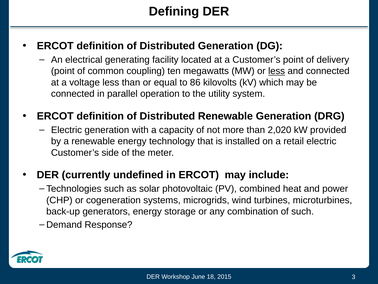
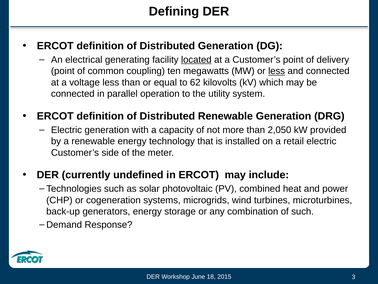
located underline: none -> present
86: 86 -> 62
2,020: 2,020 -> 2,050
